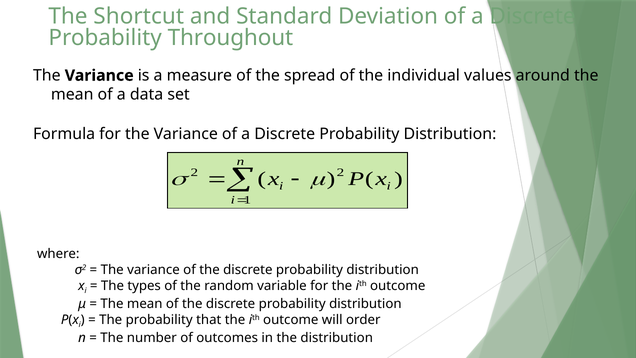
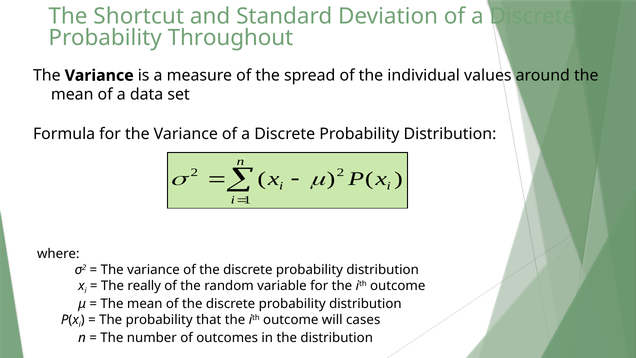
types: types -> really
order: order -> cases
